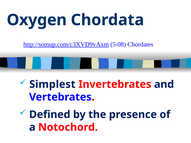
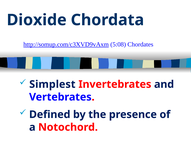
Oxygen: Oxygen -> Dioxide
